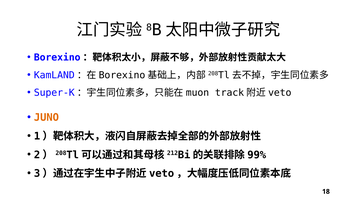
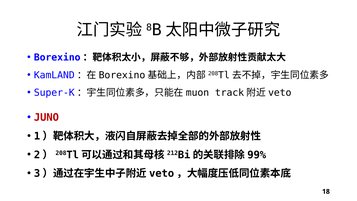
JUNO colour: orange -> red
